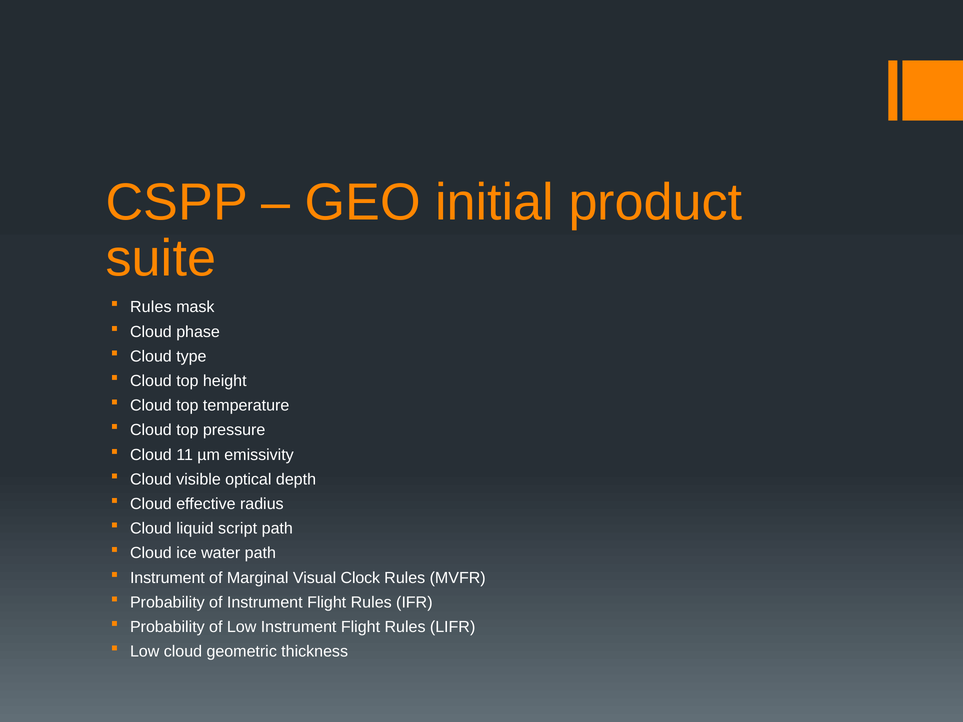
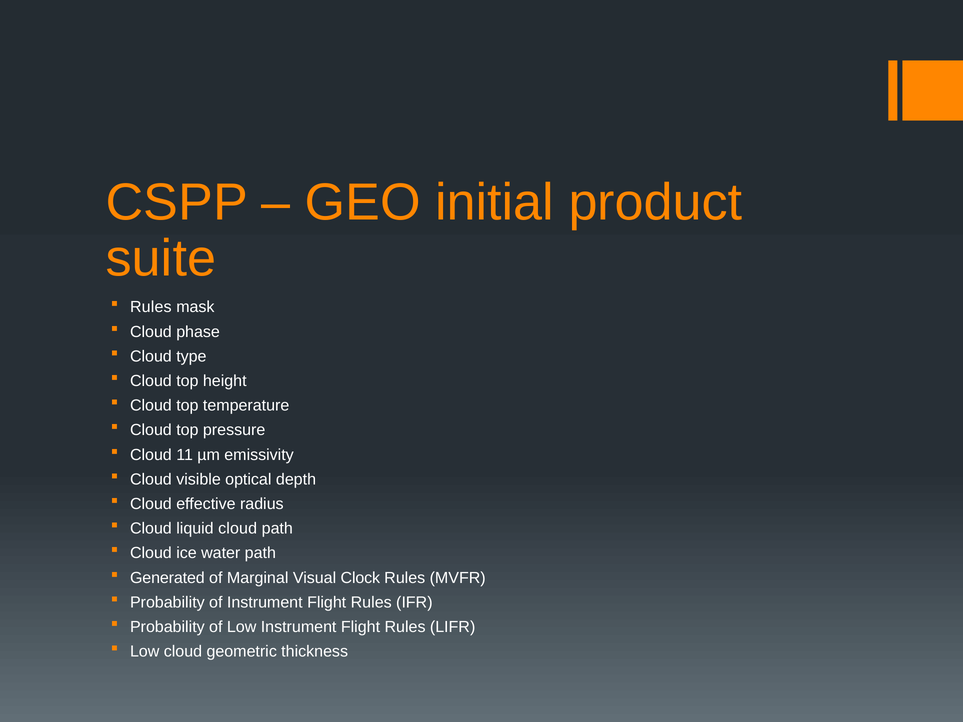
liquid script: script -> cloud
Instrument at (167, 578): Instrument -> Generated
